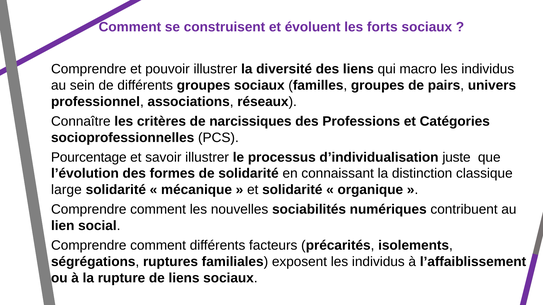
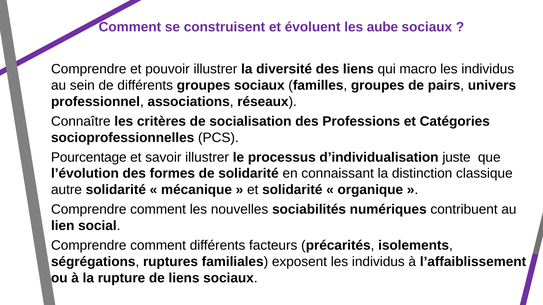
forts: forts -> aube
narcissiques: narcissiques -> socialisation
large: large -> autre
